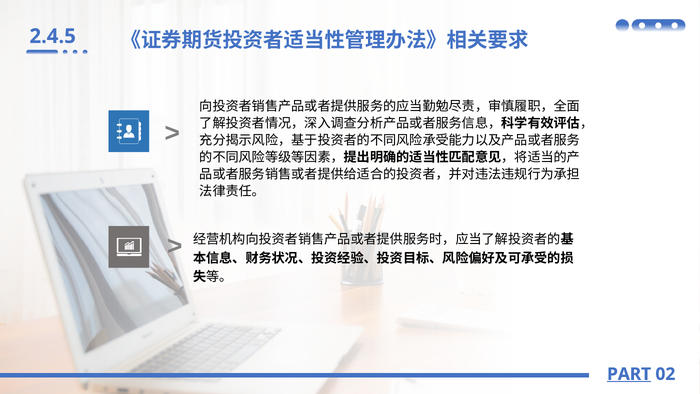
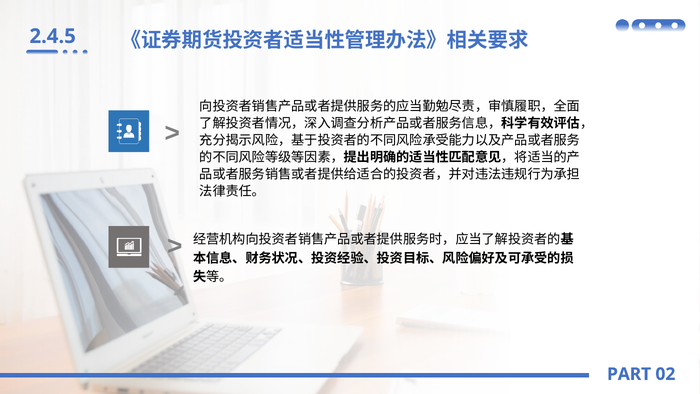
PART underline: present -> none
